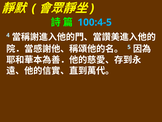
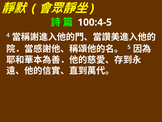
100:4-5 colour: light blue -> white
